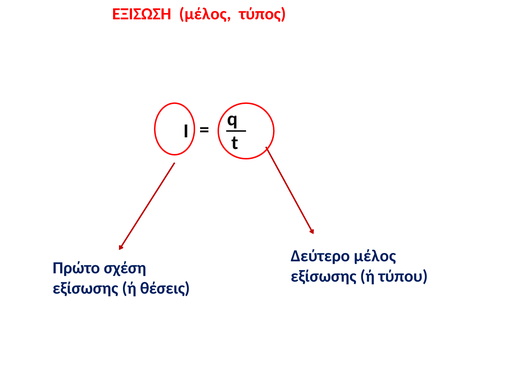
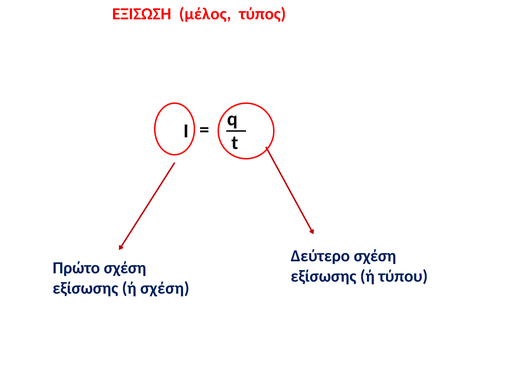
Δεύτερο μέλος: μέλος -> σχέση
ή θέσεις: θέσεις -> σχέση
